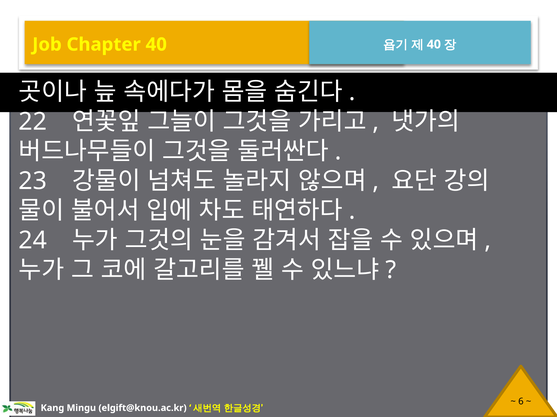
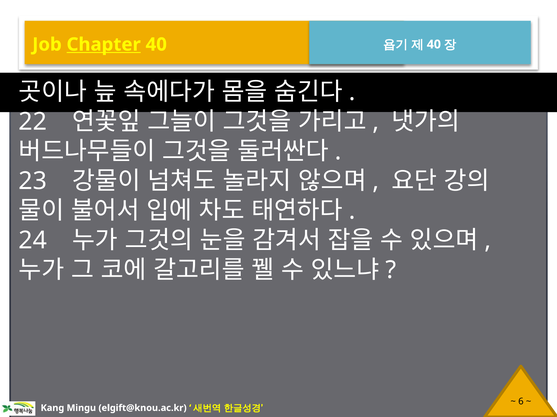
Chapter underline: none -> present
